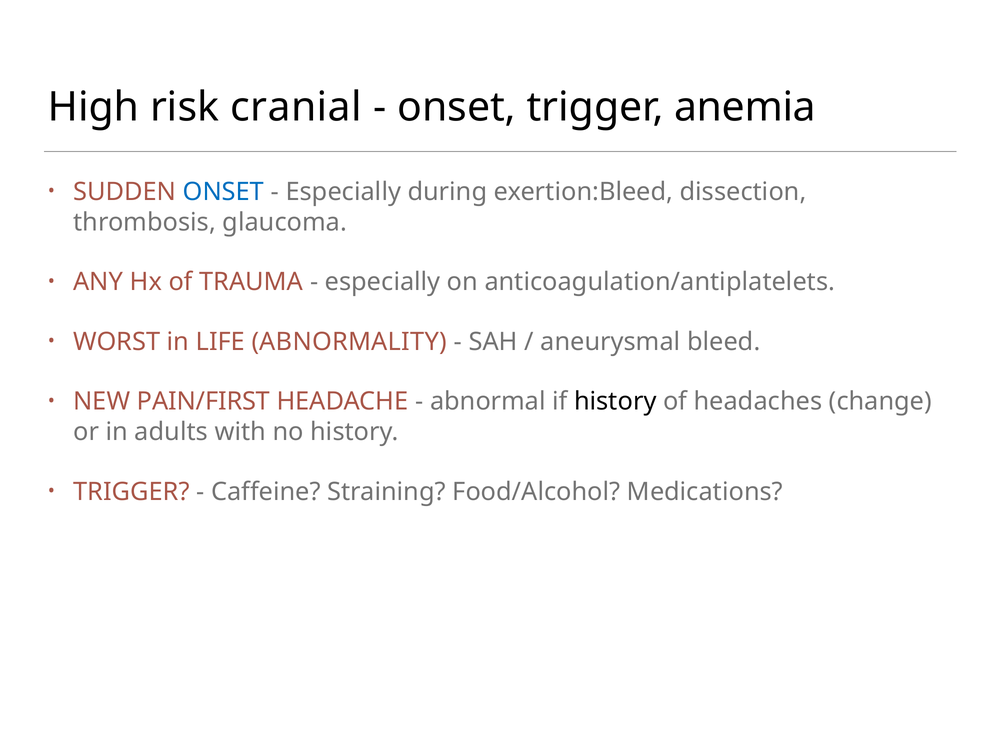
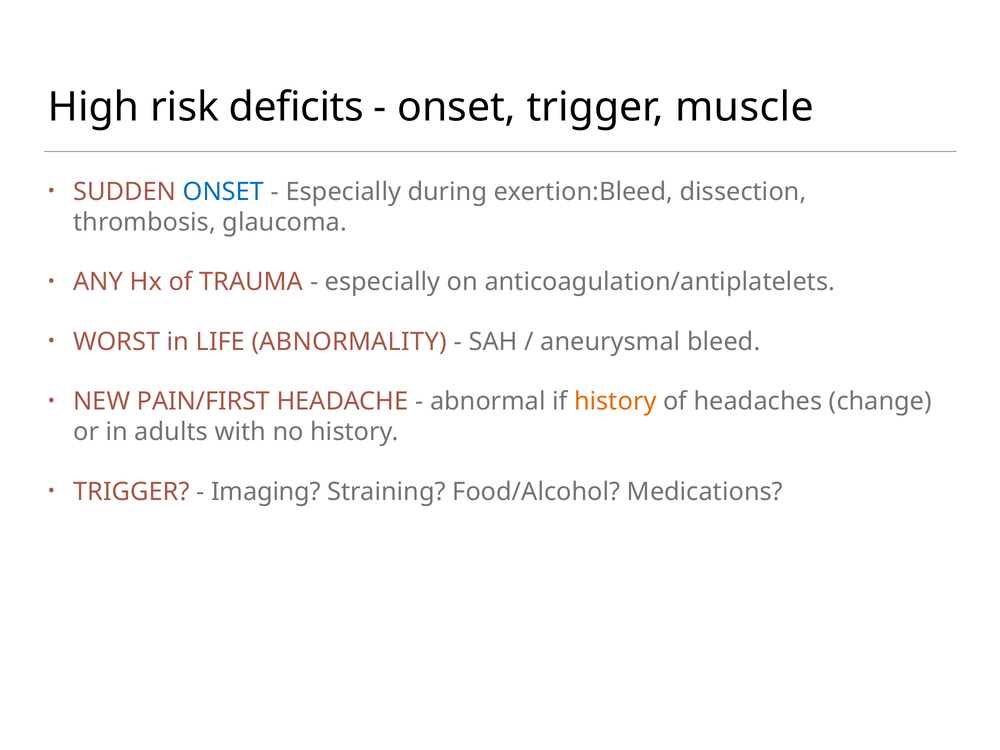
cranial: cranial -> deficits
anemia: anemia -> muscle
history at (615, 401) colour: black -> orange
Caffeine: Caffeine -> Imaging
